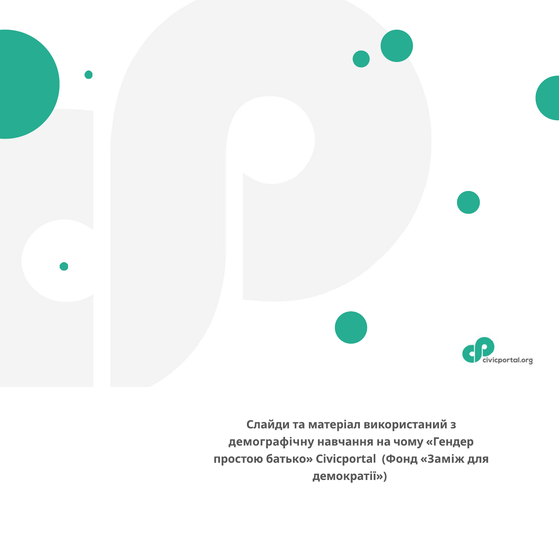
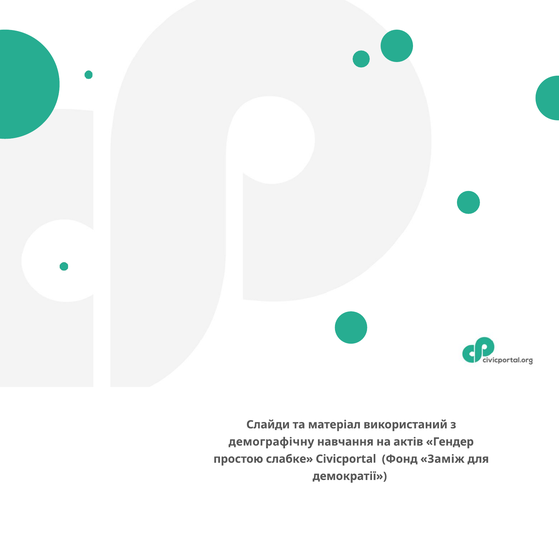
чому: чому -> актів
батько: батько -> слабке
